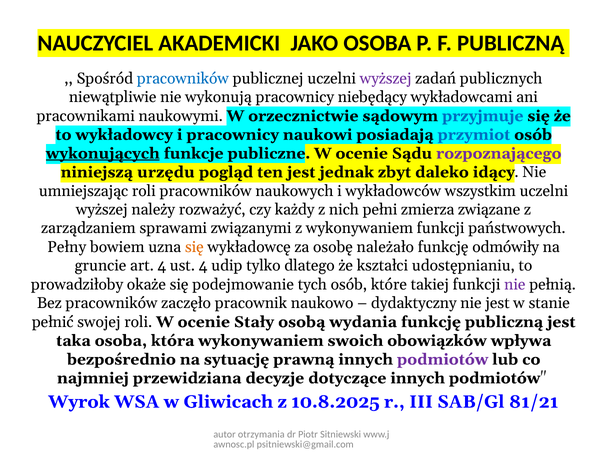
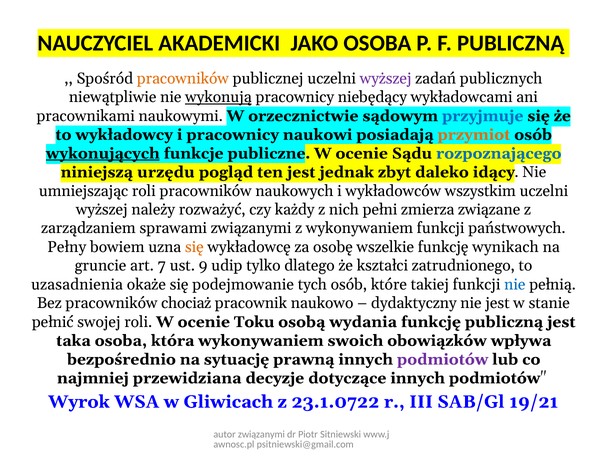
pracowników at (183, 79) colour: blue -> orange
wykonują underline: none -> present
przymiot colour: blue -> orange
rozpoznającego colour: purple -> blue
należało: należało -> wszelkie
odmówiły: odmówiły -> wynikach
art 4: 4 -> 7
ust 4: 4 -> 9
udostępnianiu: udostępnianiu -> zatrudnionego
prowadziłoby: prowadziłoby -> uzasadnienia
nie at (515, 285) colour: purple -> blue
zaczęło: zaczęło -> chociaż
Stały: Stały -> Toku
10.8.2025: 10.8.2025 -> 23.1.0722
81/21: 81/21 -> 19/21
autor otrzymania: otrzymania -> związanymi
